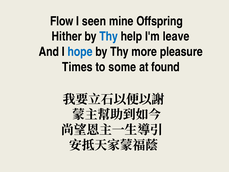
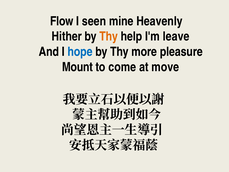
Offspring: Offspring -> Heavenly
Thy at (109, 36) colour: blue -> orange
Times: Times -> Mount
some: some -> come
found: found -> move
